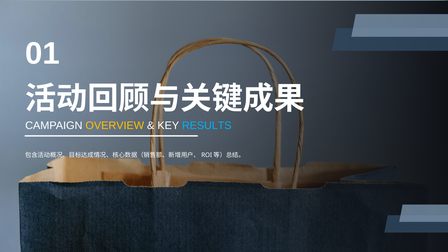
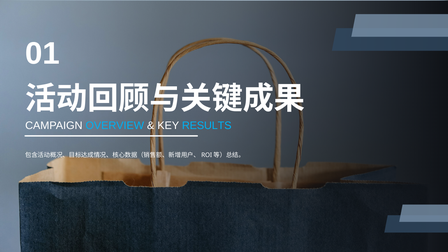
OVERVIEW colour: yellow -> light blue
